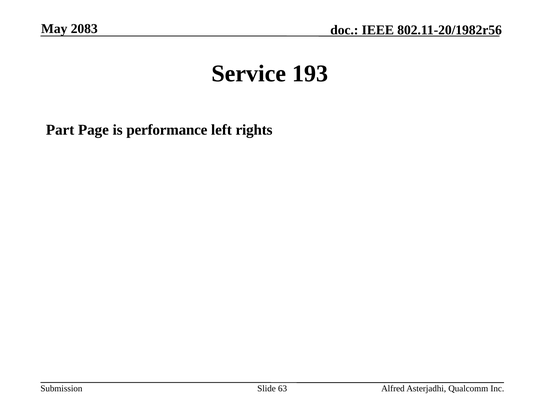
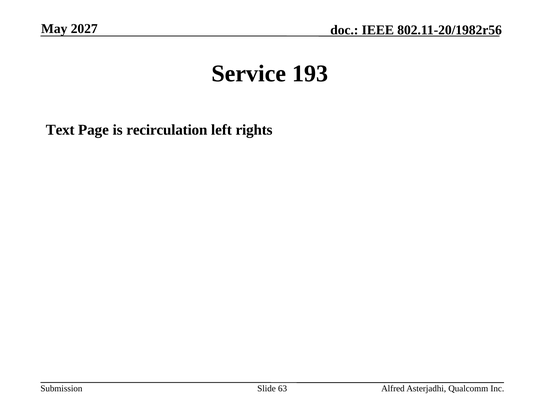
2083: 2083 -> 2027
Part: Part -> Text
performance: performance -> recirculation
